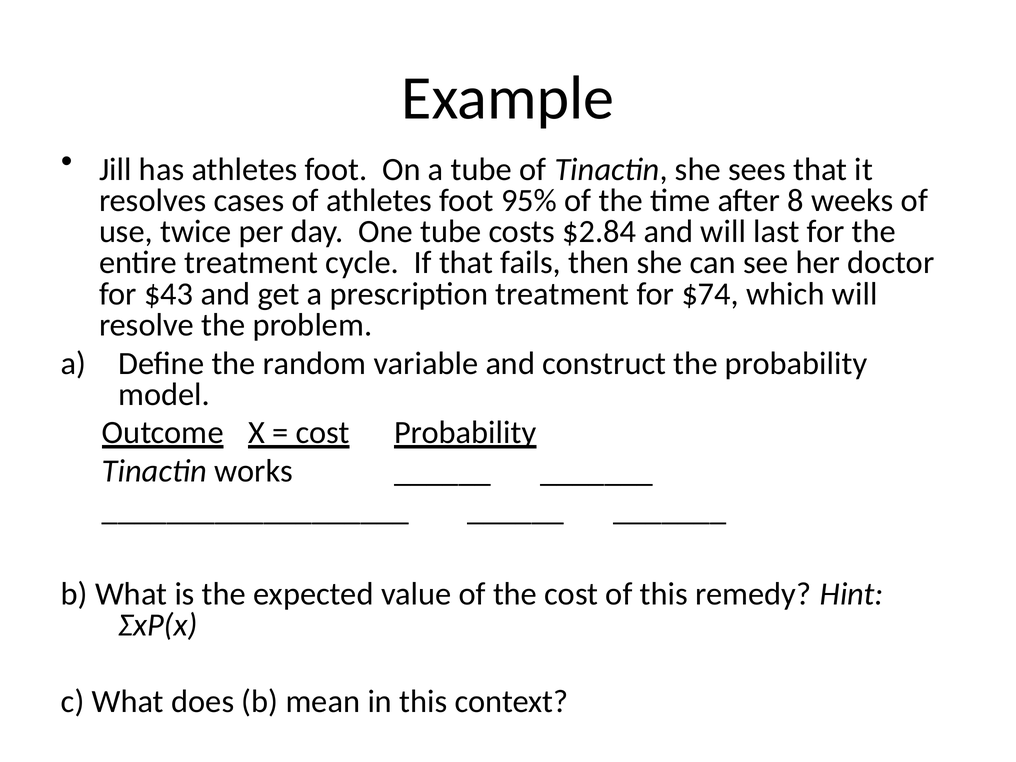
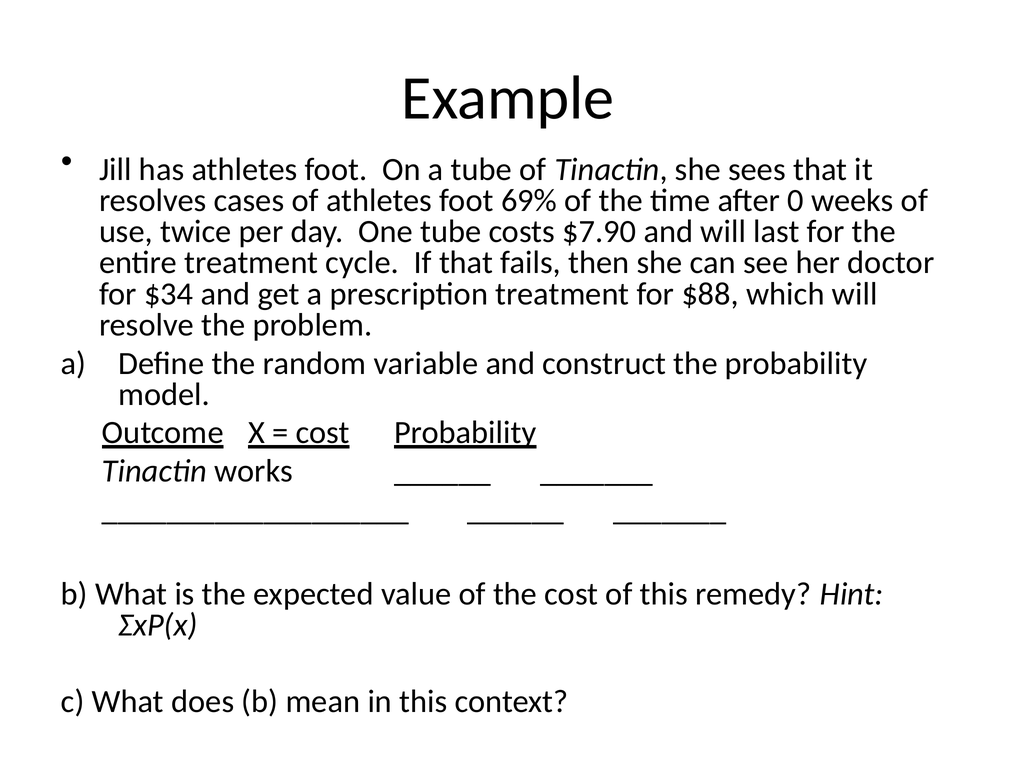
95%: 95% -> 69%
8: 8 -> 0
$2.84: $2.84 -> $7.90
$43: $43 -> $34
$74: $74 -> $88
